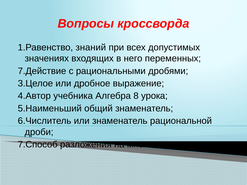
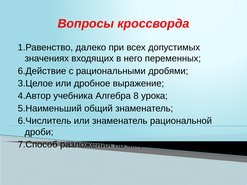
знаний: знаний -> далеко
7.Действие: 7.Действие -> 6.Действие
